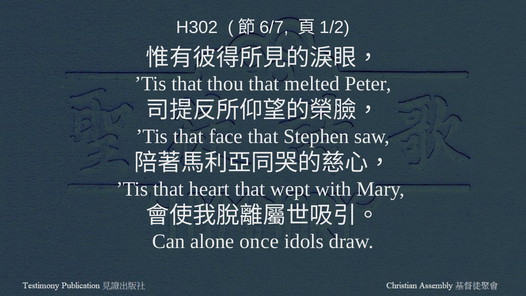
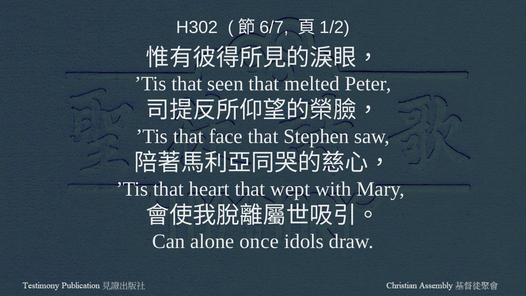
thou: thou -> seen
